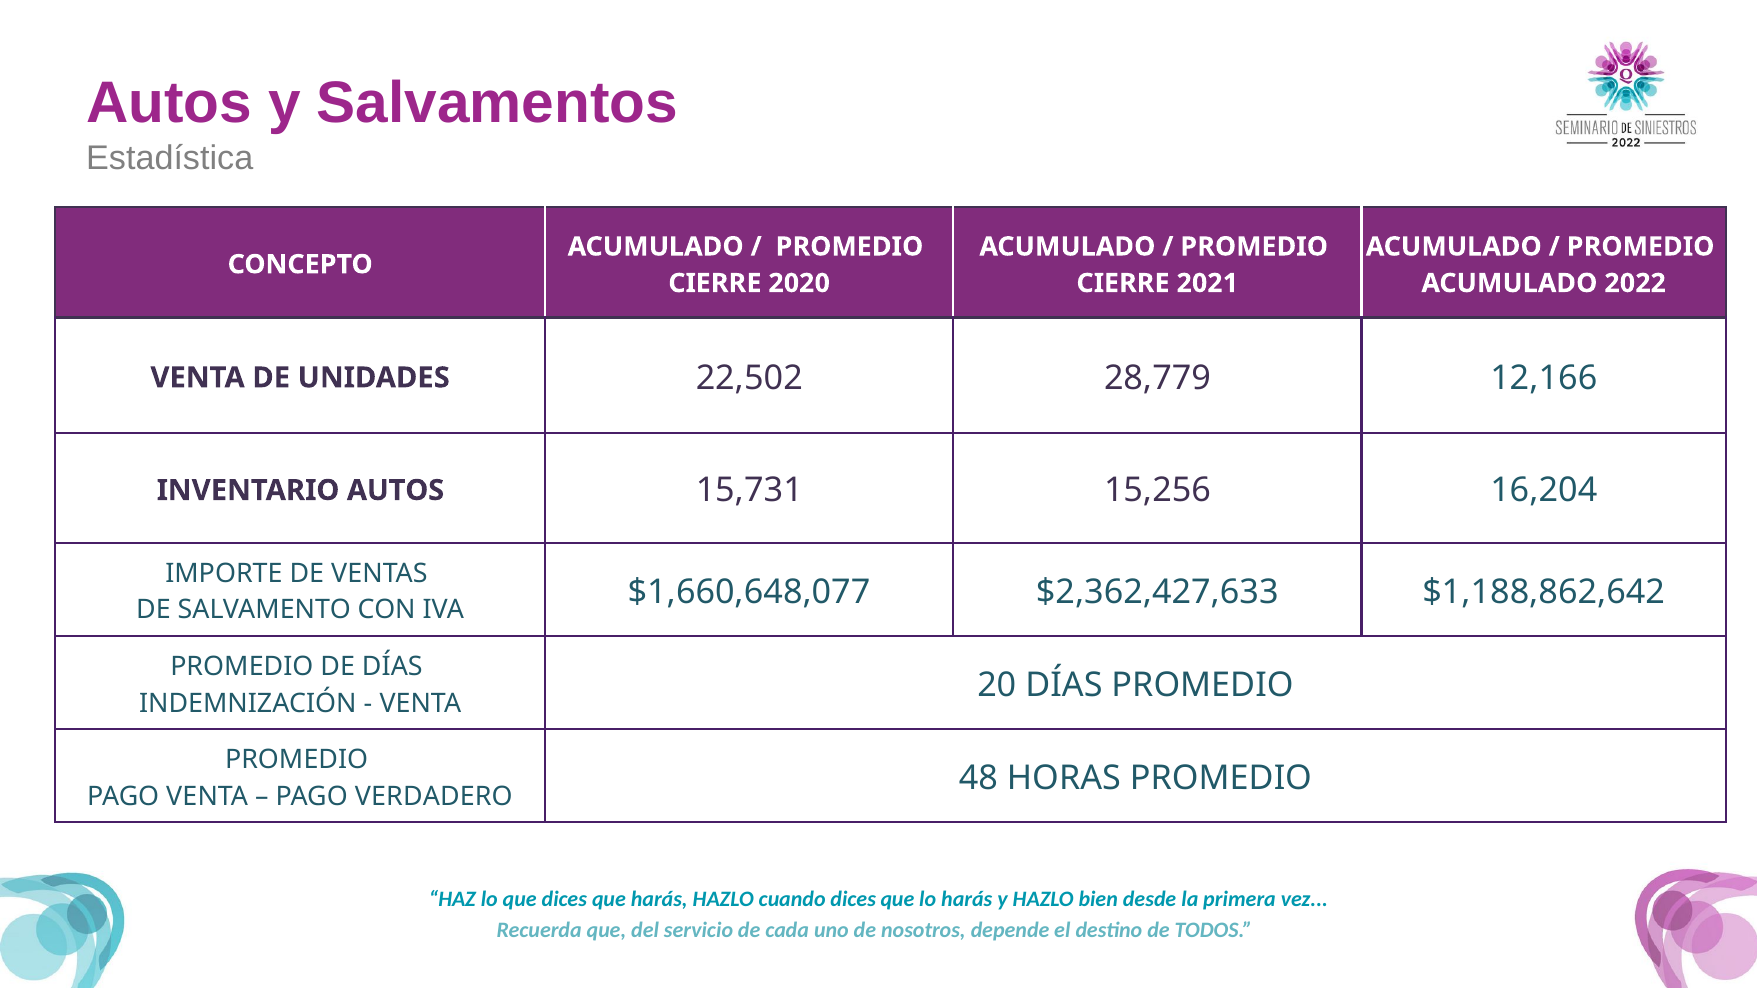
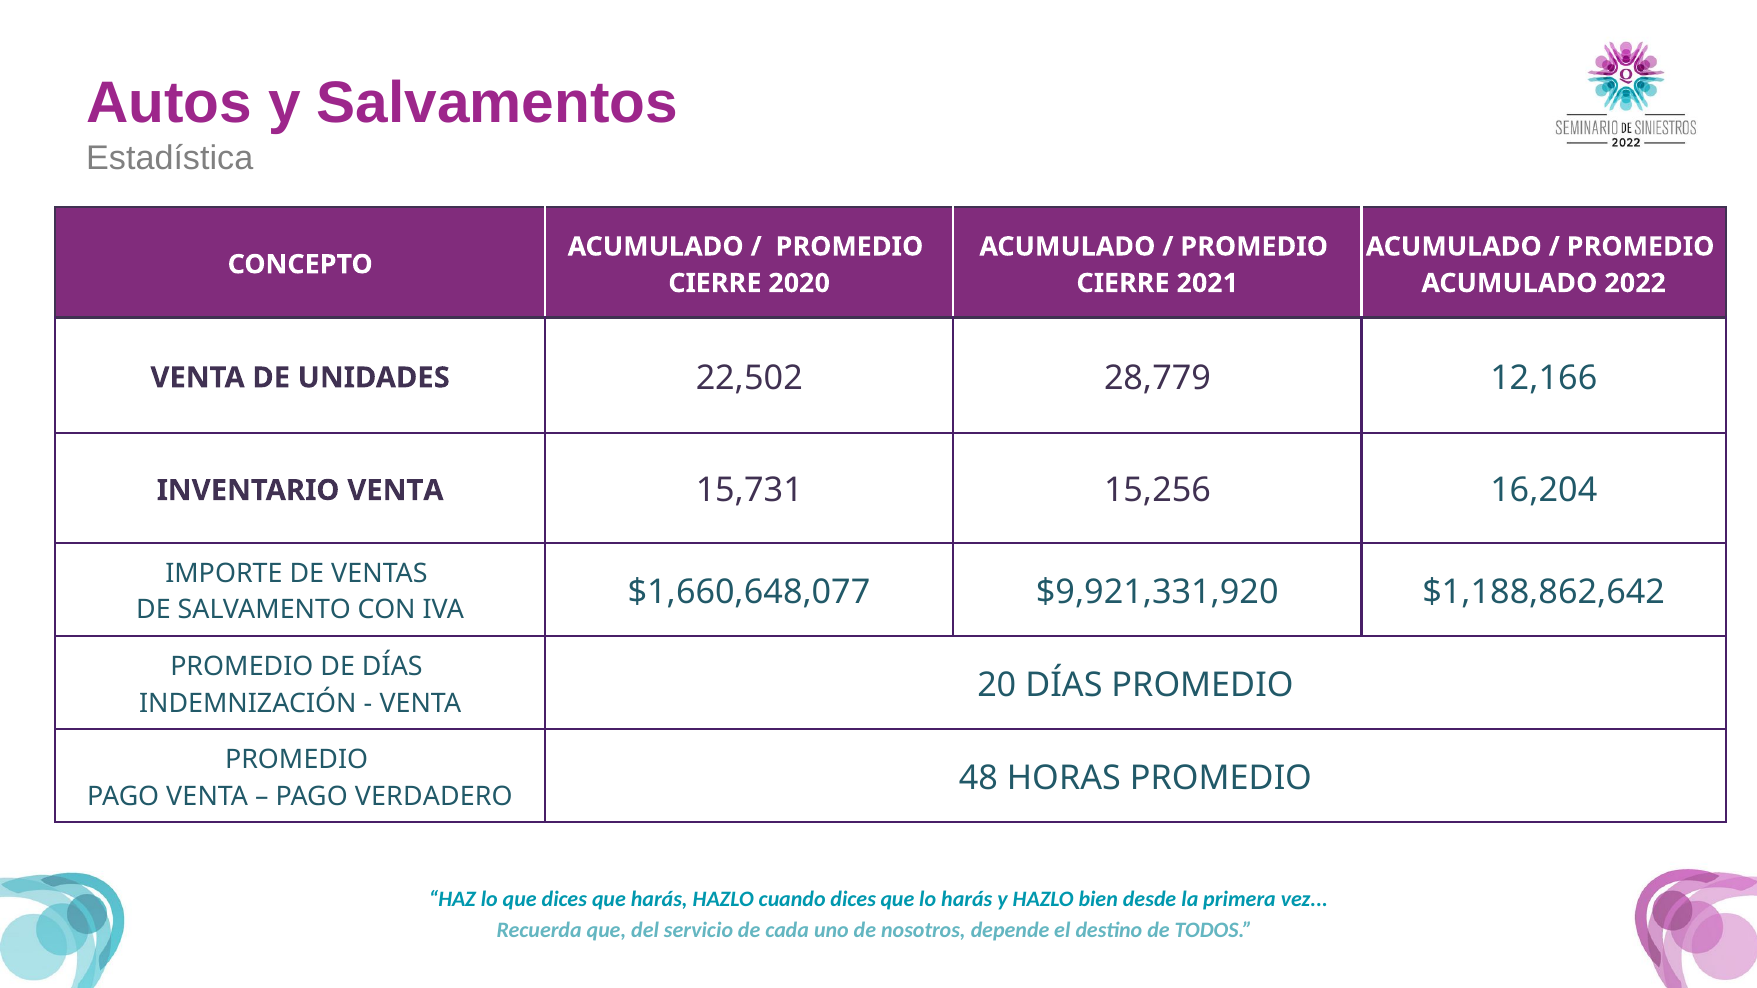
INVENTARIO AUTOS: AUTOS -> VENTA
$2,362,427,633: $2,362,427,633 -> $9,921,331,920
